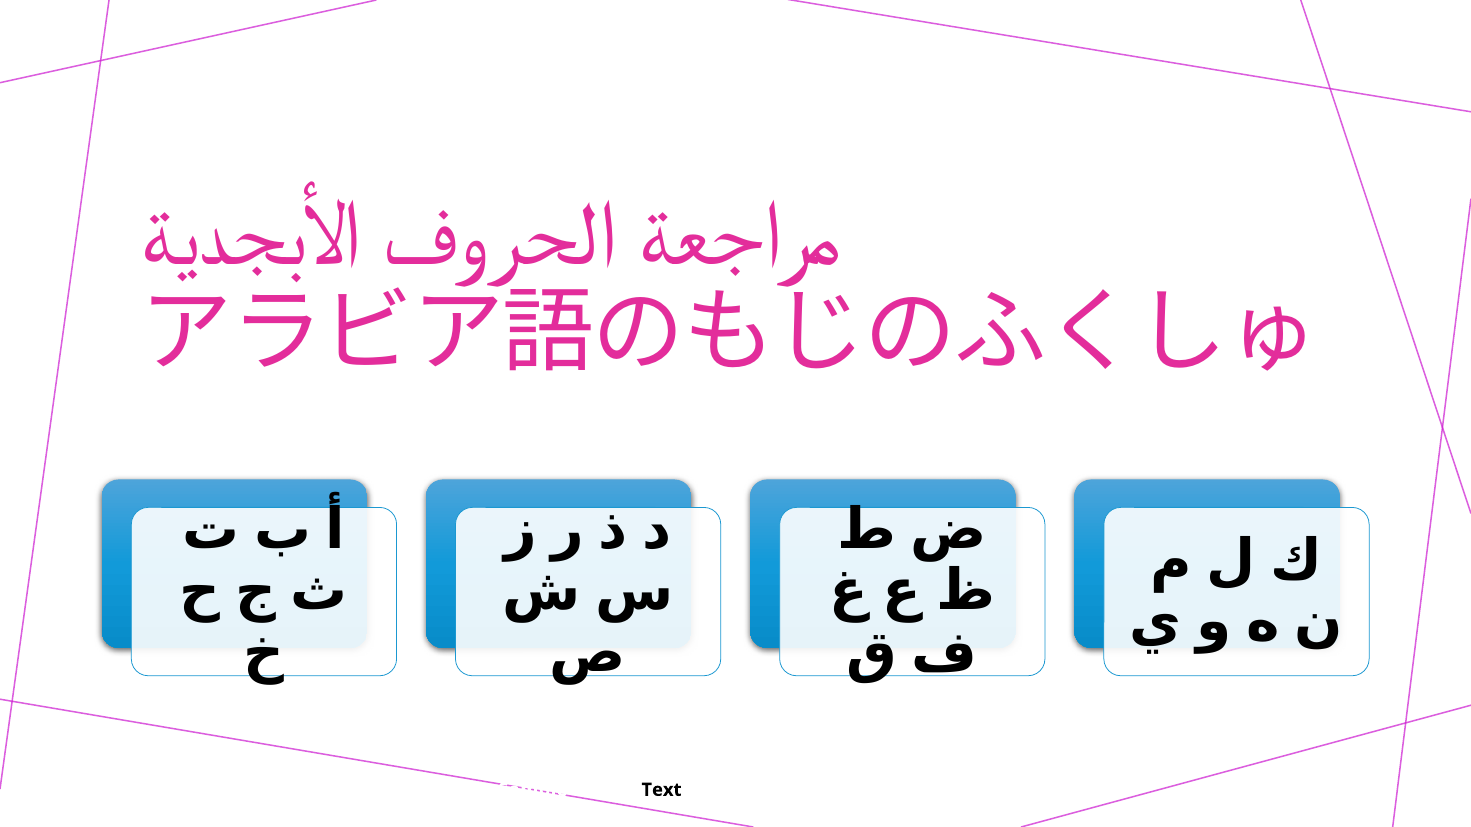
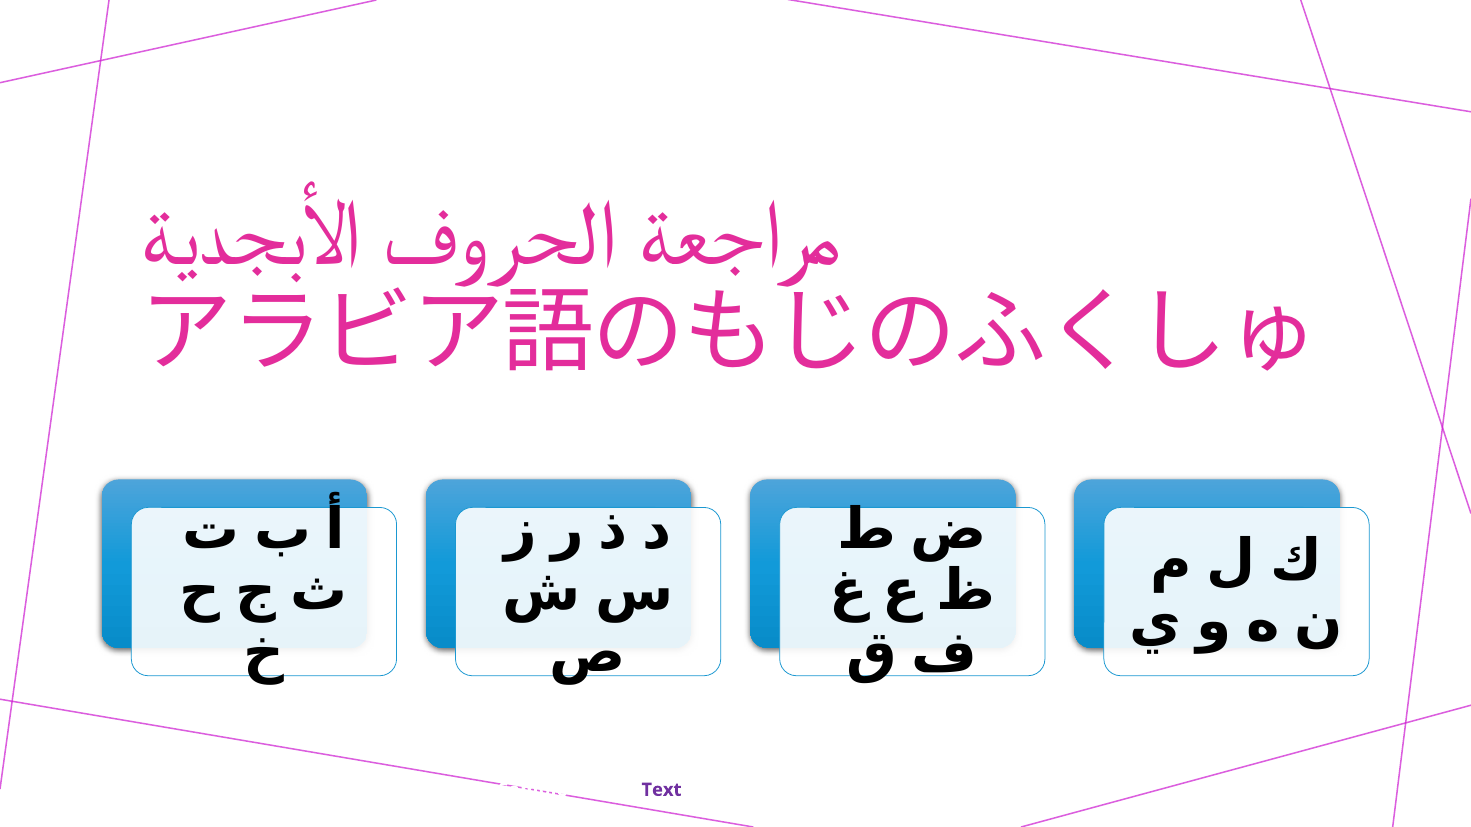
Text colour: black -> purple
